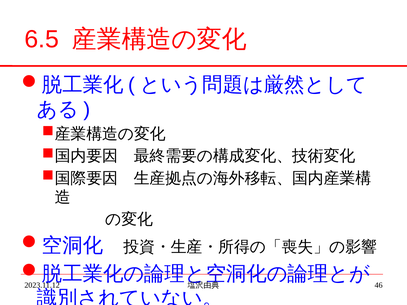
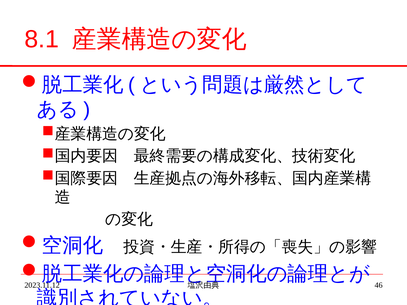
6.5: 6.5 -> 8.1
